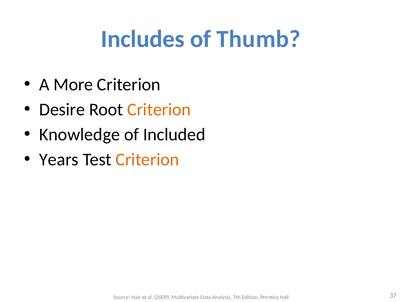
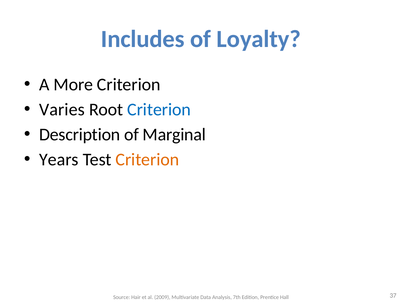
Thumb: Thumb -> Loyalty
Desire: Desire -> Varies
Criterion at (159, 109) colour: orange -> blue
Knowledge: Knowledge -> Description
Included: Included -> Marginal
